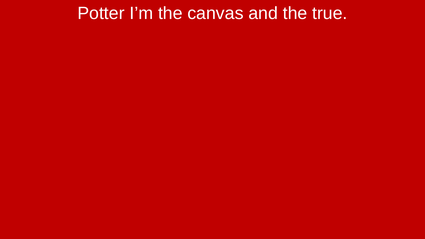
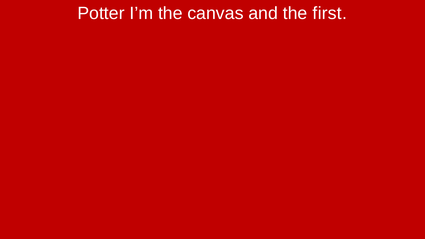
true: true -> first
